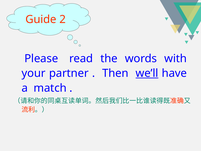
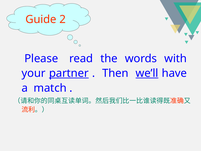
partner underline: none -> present
